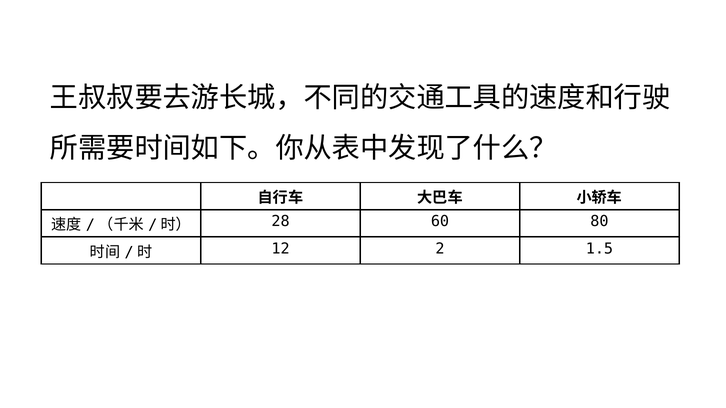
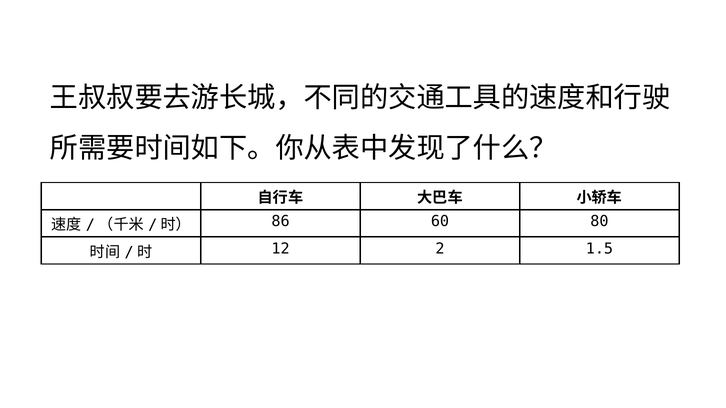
28: 28 -> 86
